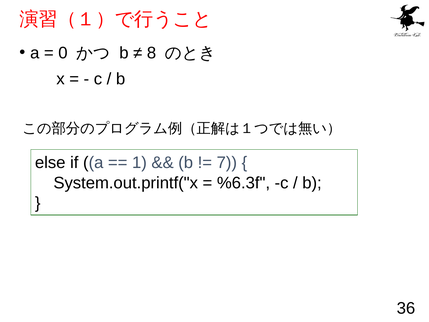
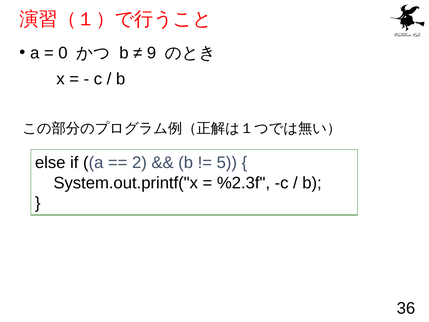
8: 8 -> 9
1: 1 -> 2
7: 7 -> 5
%6.3f: %6.3f -> %2.3f
